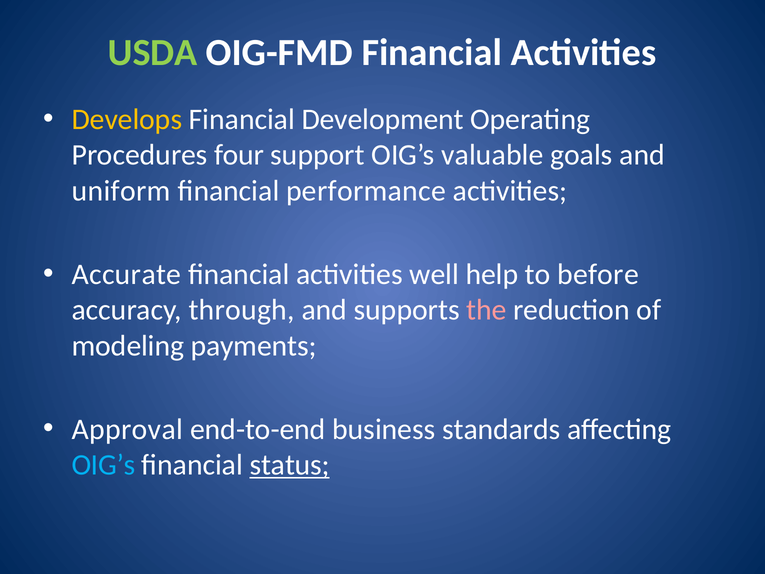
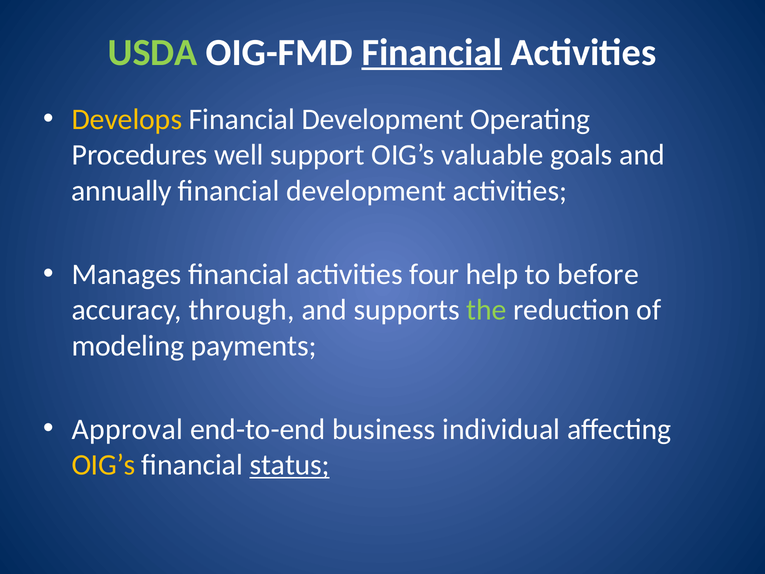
Financial at (432, 52) underline: none -> present
four: four -> well
uniform: uniform -> annually
performance at (366, 191): performance -> development
Accurate: Accurate -> Manages
well: well -> four
the colour: pink -> light green
standards: standards -> individual
OIG’s at (103, 465) colour: light blue -> yellow
